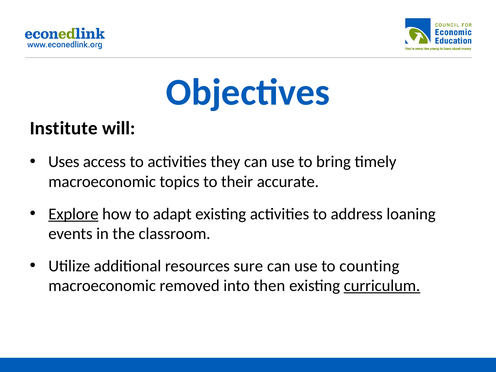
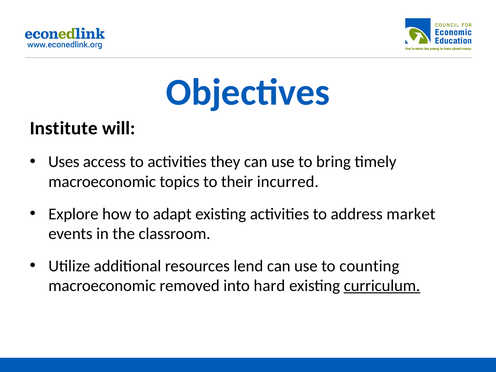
accurate: accurate -> incurred
Explore underline: present -> none
loaning: loaning -> market
sure: sure -> lend
then: then -> hard
